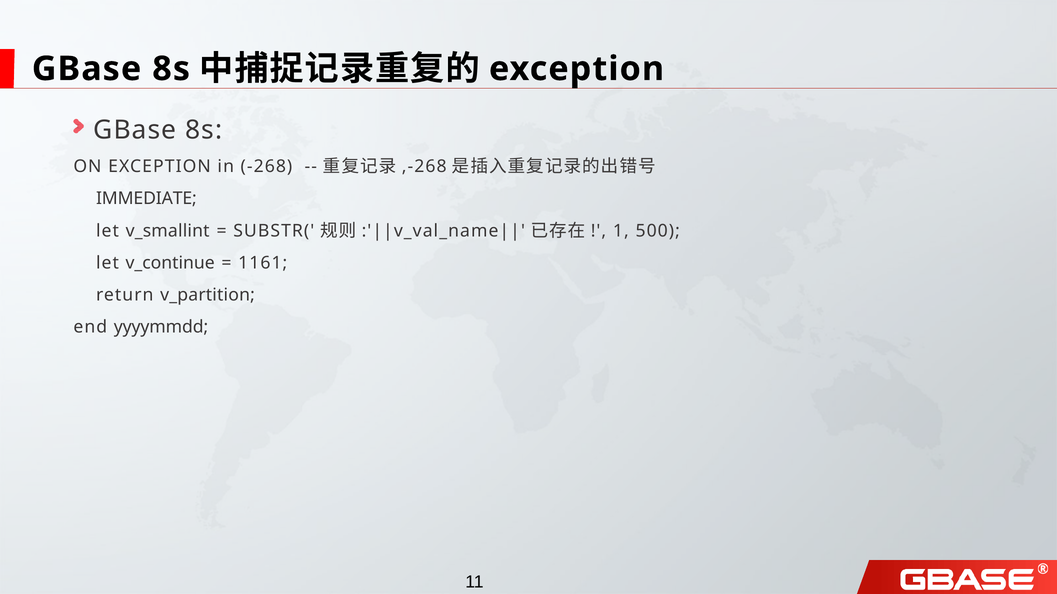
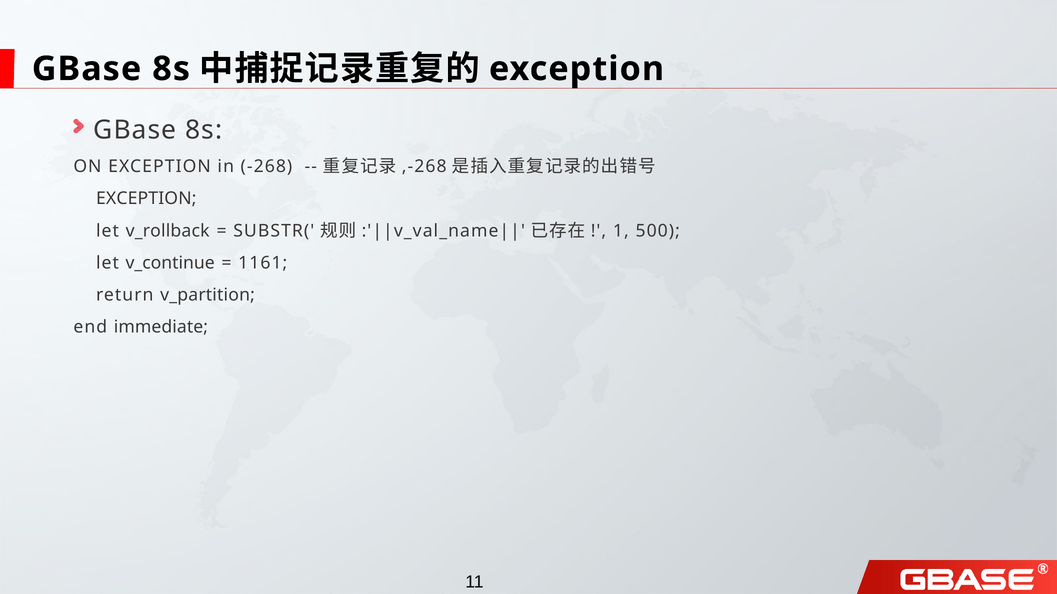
IMMEDIATE at (146, 199): IMMEDIATE -> EXCEPTION
v_smallint: v_smallint -> v_rollback
yyyymmdd: yyyymmdd -> immediate
